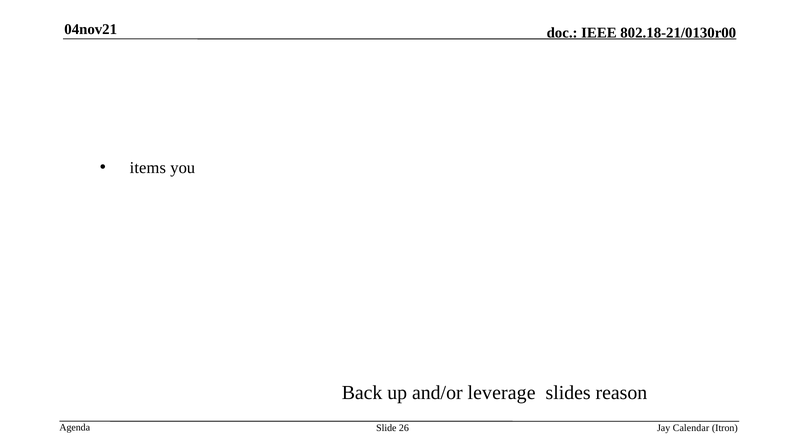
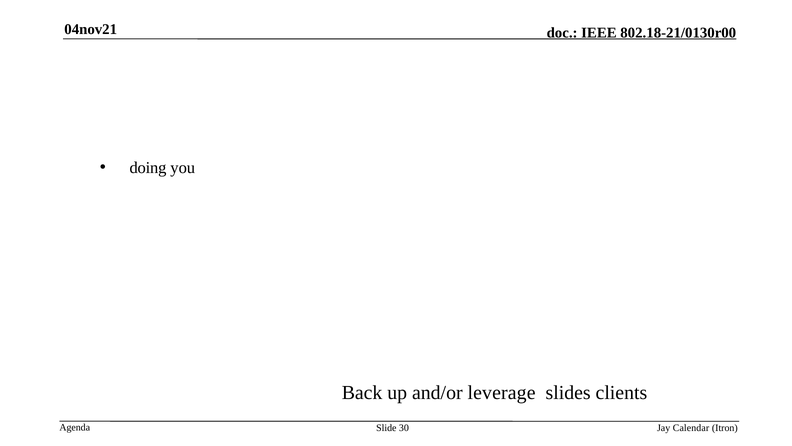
items: items -> doing
reason: reason -> clients
26: 26 -> 30
